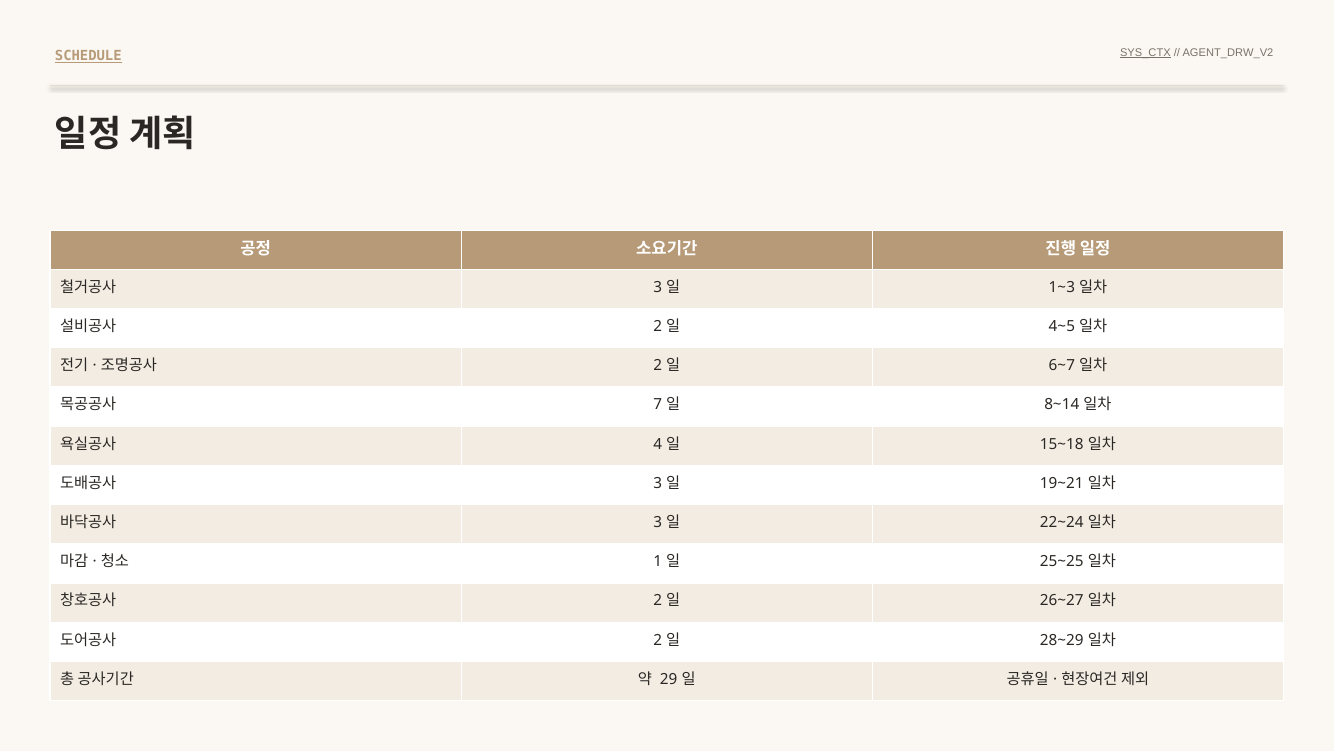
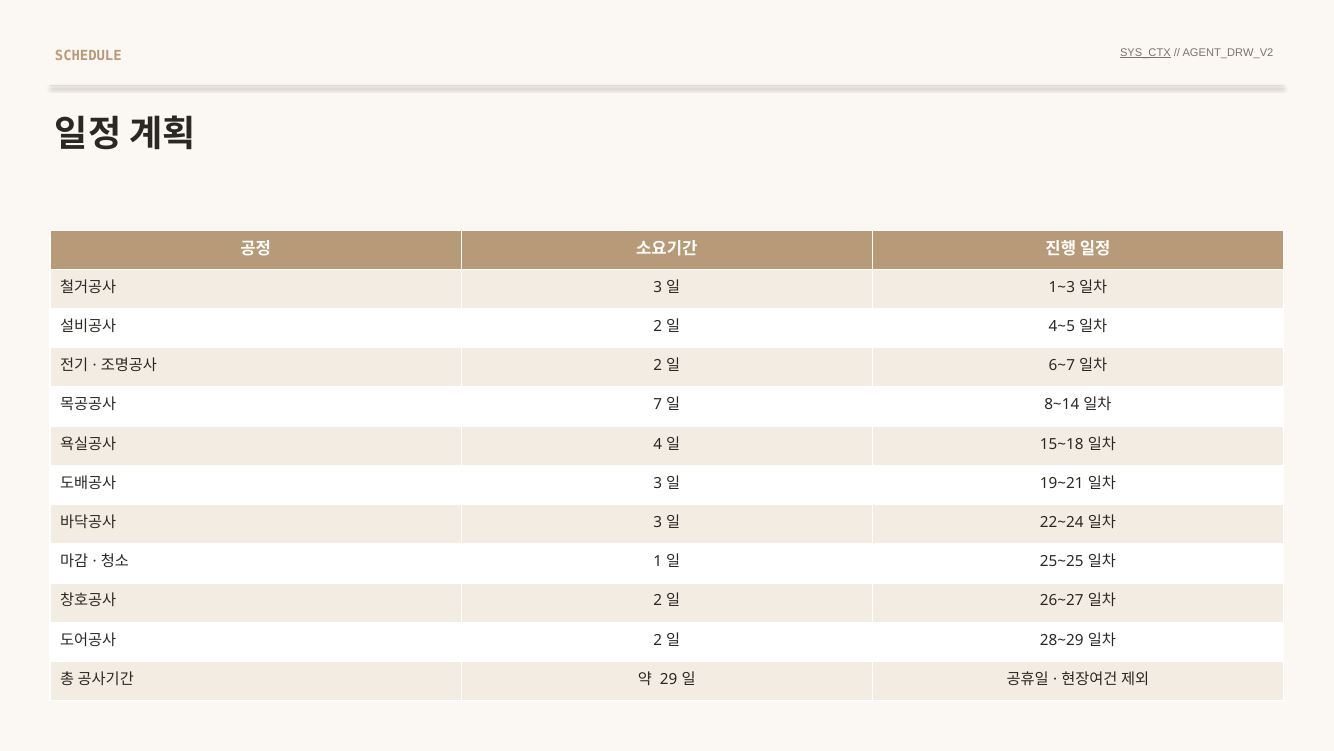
SCHEDULE underline: present -> none
